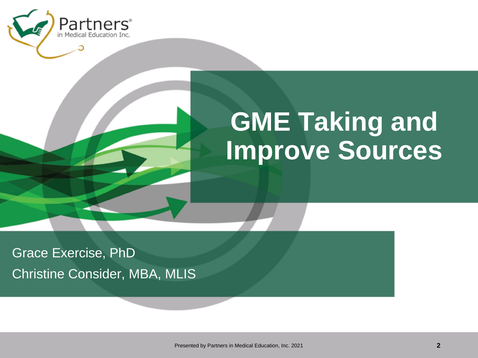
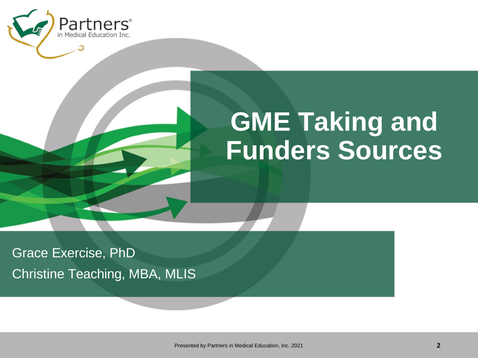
Improve: Improve -> Funders
Consider: Consider -> Teaching
